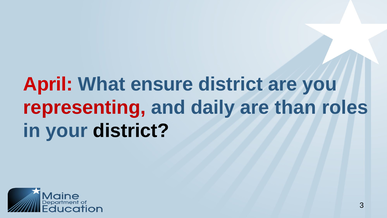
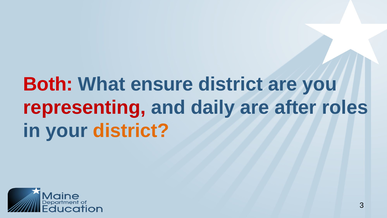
April: April -> Both
than: than -> after
district at (131, 131) colour: black -> orange
